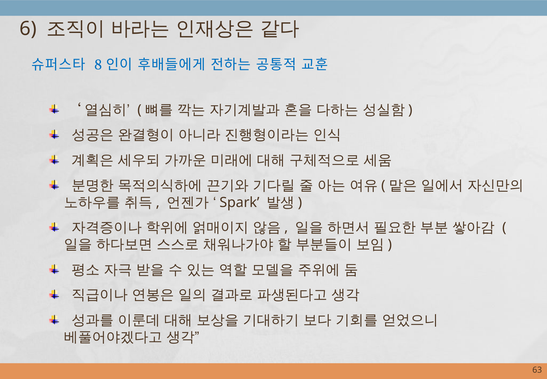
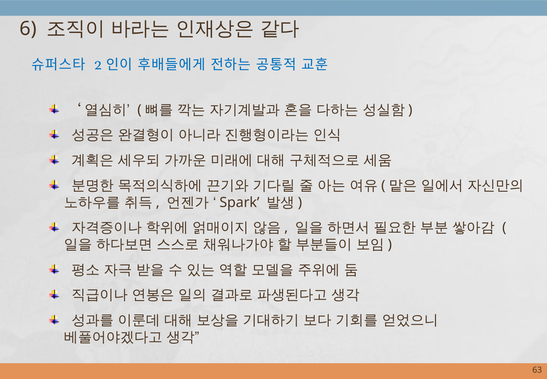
8: 8 -> 2
